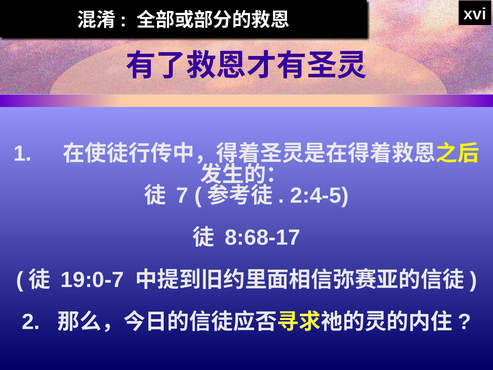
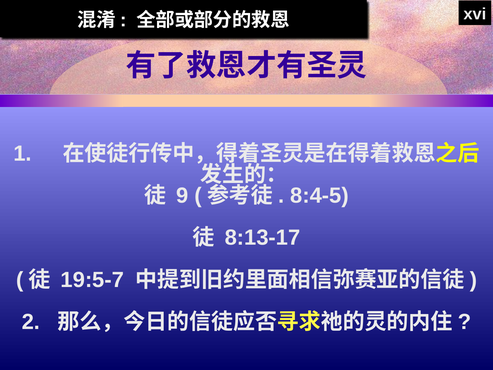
7: 7 -> 9
2:4-5: 2:4-5 -> 8:4-5
8:68-17: 8:68-17 -> 8:13-17
19:0-7: 19:0-7 -> 19:5-7
